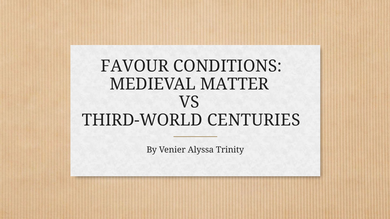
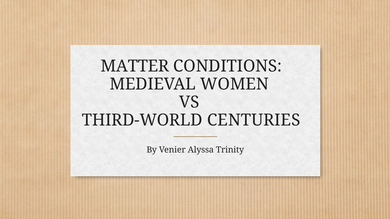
FAVOUR: FAVOUR -> MATTER
MATTER: MATTER -> WOMEN
